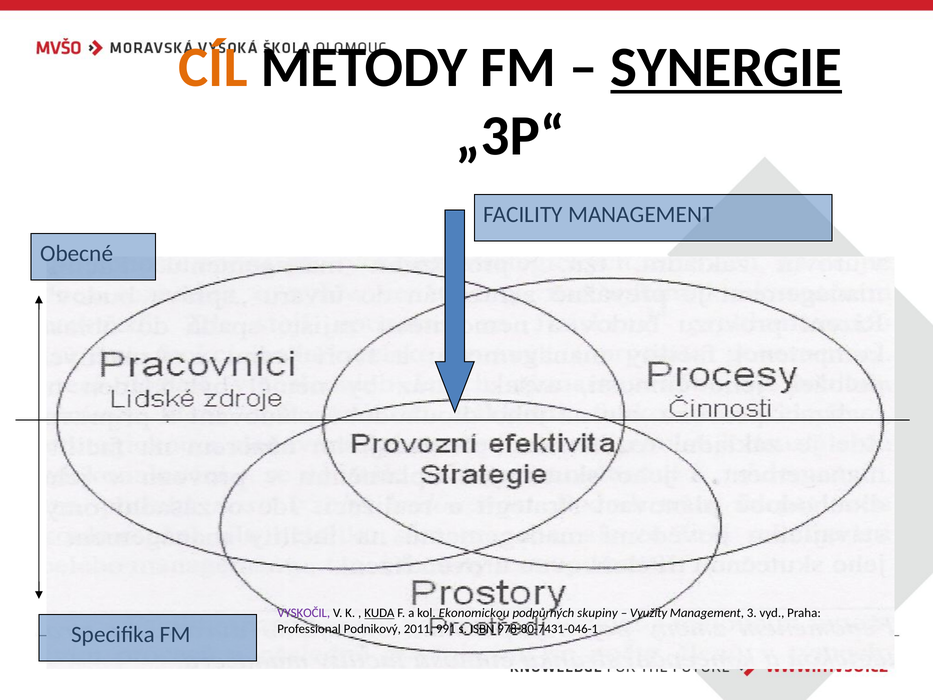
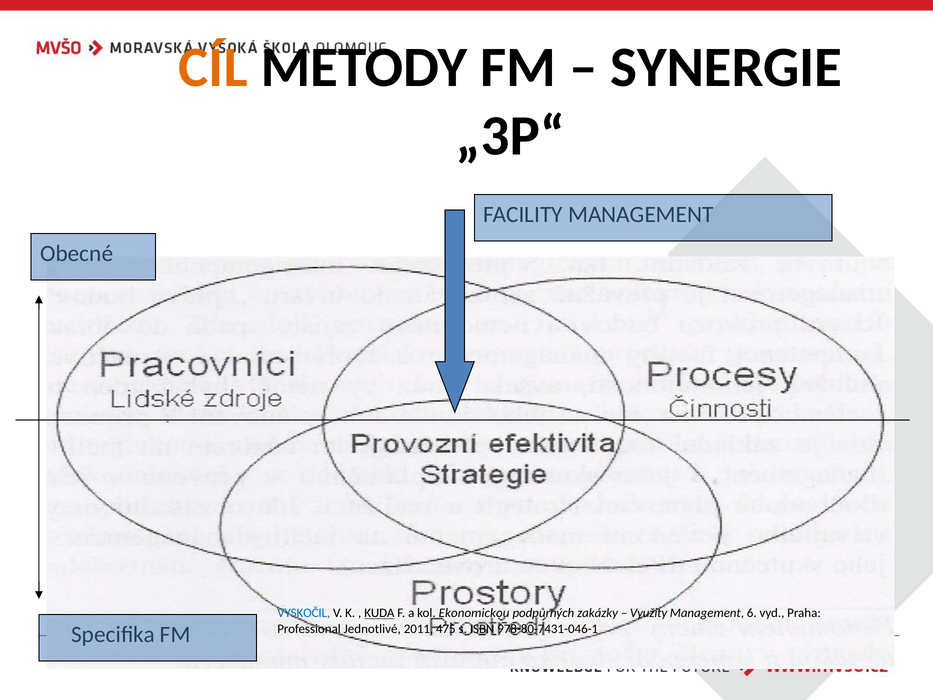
SYNERGIE underline: present -> none
VYSKOČIL colour: purple -> blue
skupiny: skupiny -> zakázky
3: 3 -> 6
Podnikový: Podnikový -> Jednotlivé
991: 991 -> 475
